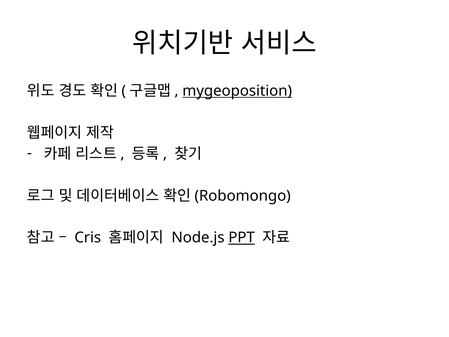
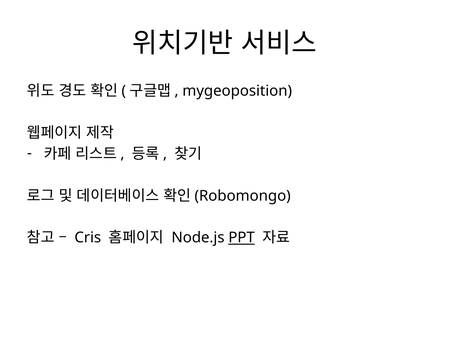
mygeoposition underline: present -> none
